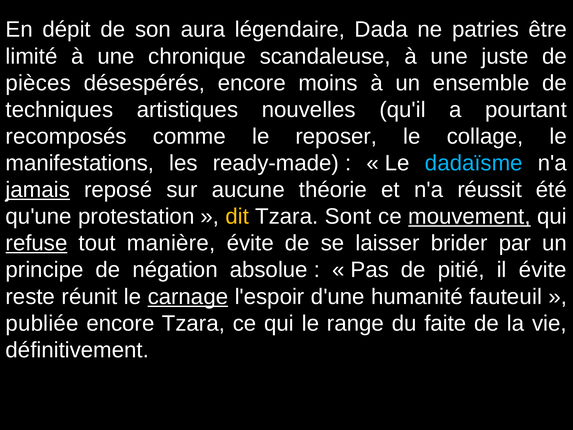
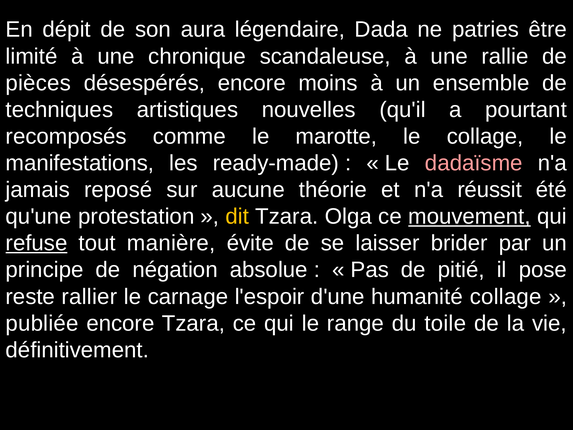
juste: juste -> rallie
reposer: reposer -> marotte
dadaïsme colour: light blue -> pink
jamais underline: present -> none
Sont: Sont -> Olga
il évite: évite -> pose
réunit: réunit -> rallier
carnage underline: present -> none
humanité fauteuil: fauteuil -> collage
faite: faite -> toile
